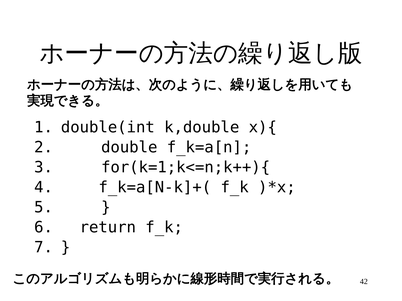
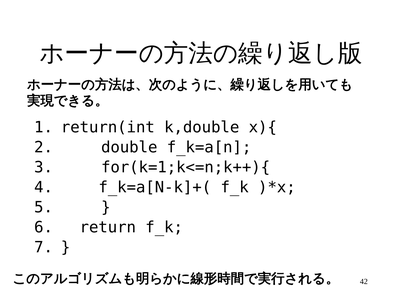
double(int: double(int -> return(int
